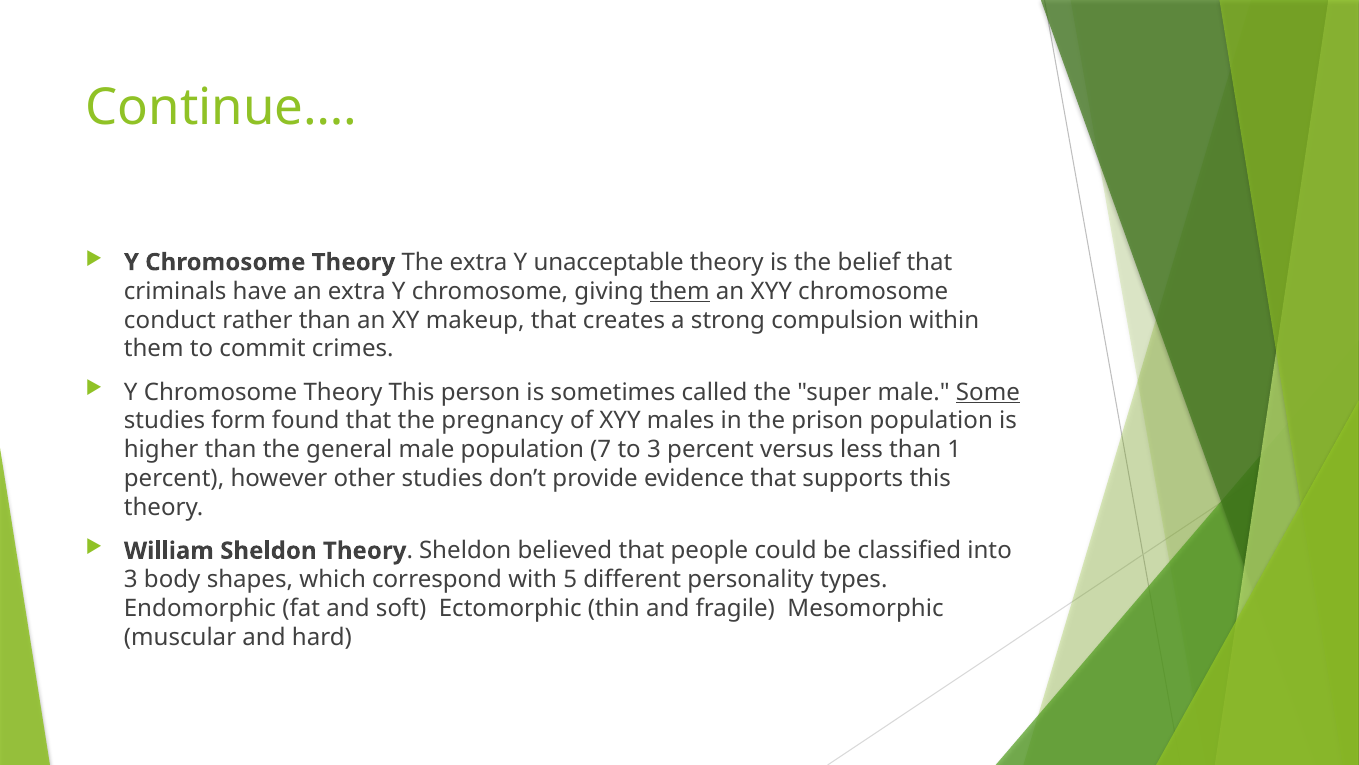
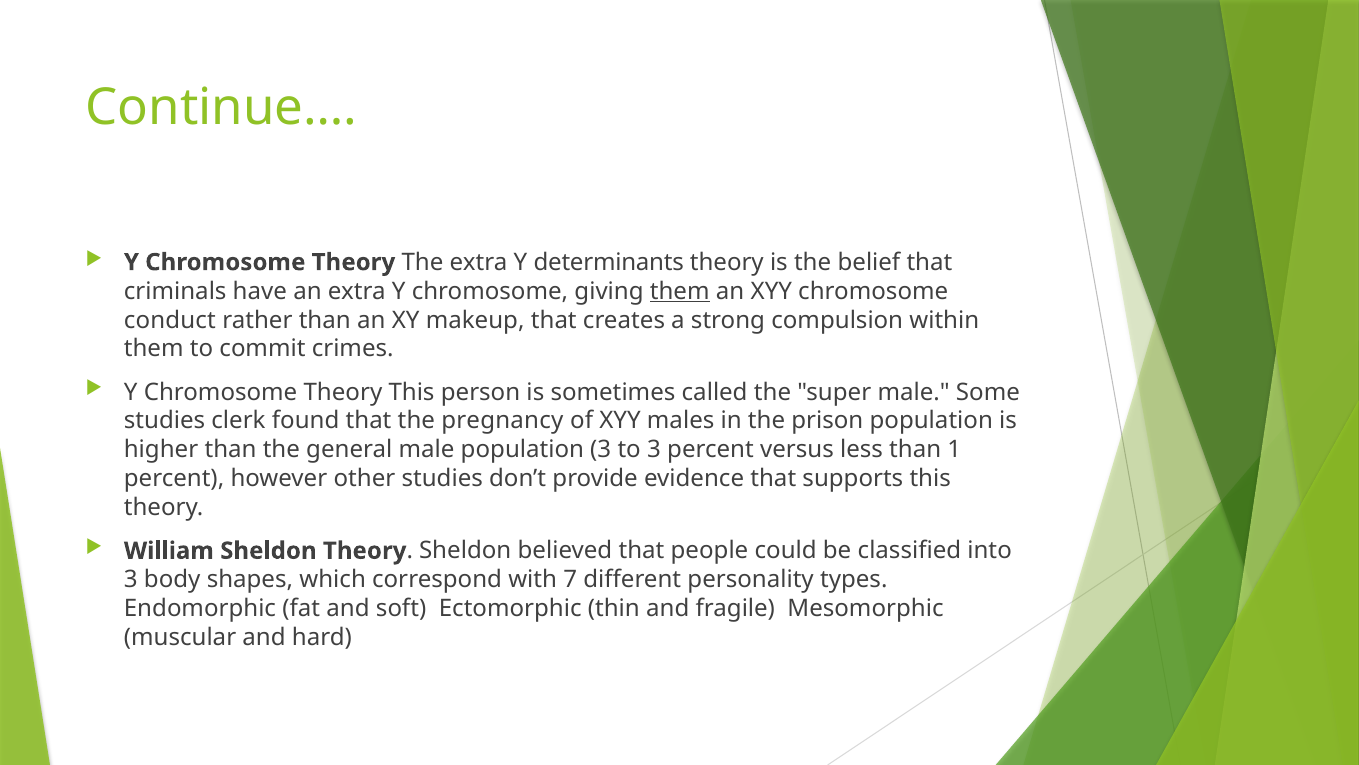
unacceptable: unacceptable -> determinants
Some underline: present -> none
form: form -> clerk
population 7: 7 -> 3
5: 5 -> 7
